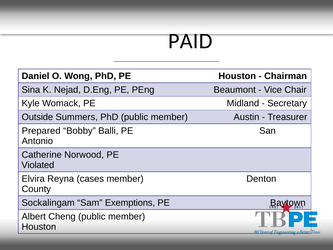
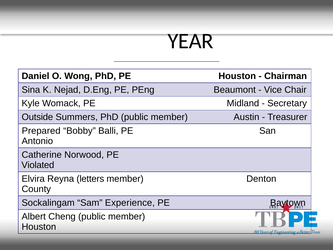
PAID: PAID -> YEAR
cases: cases -> letters
Exemptions: Exemptions -> Experience
